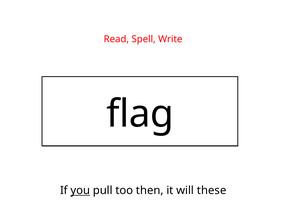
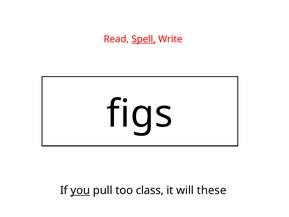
Spell underline: none -> present
flag: flag -> figs
then: then -> class
